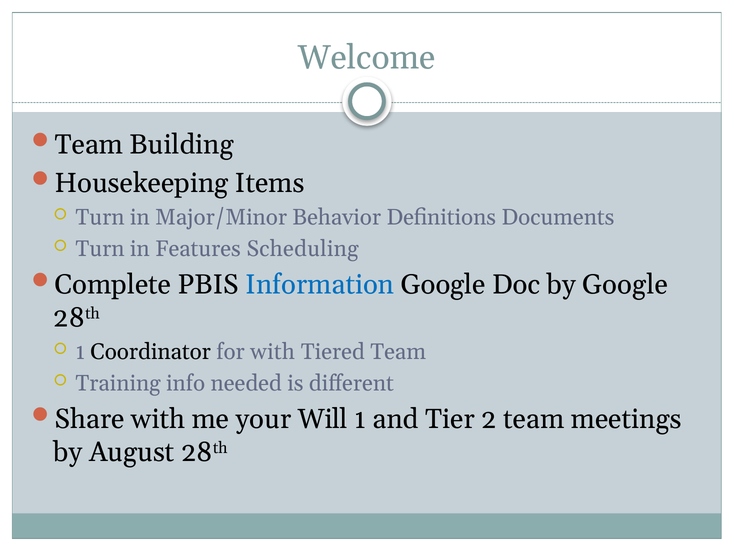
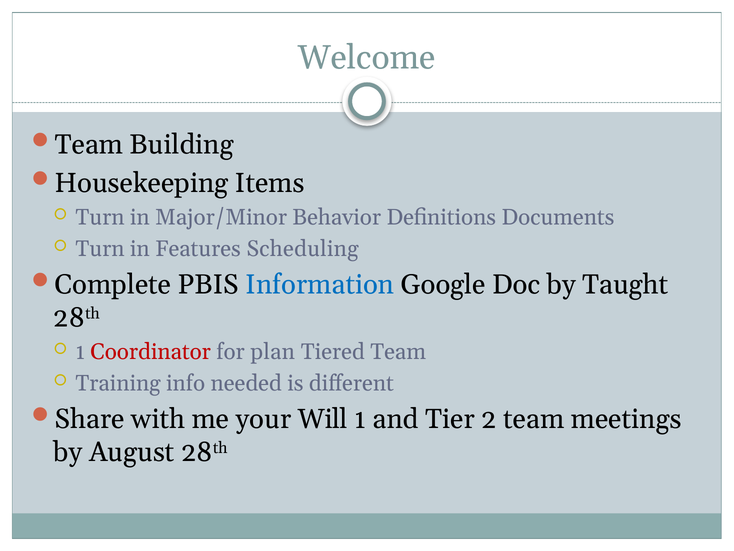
by Google: Google -> Taught
Coordinator colour: black -> red
for with: with -> plan
